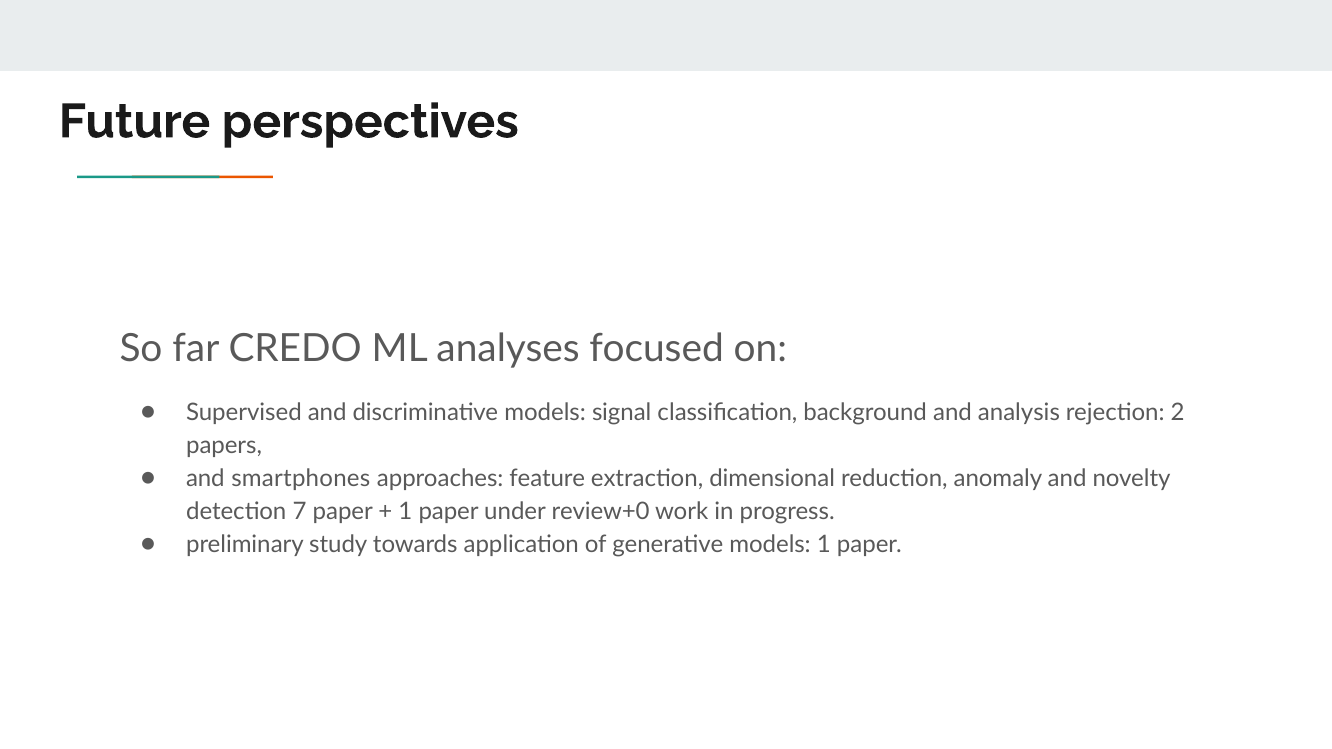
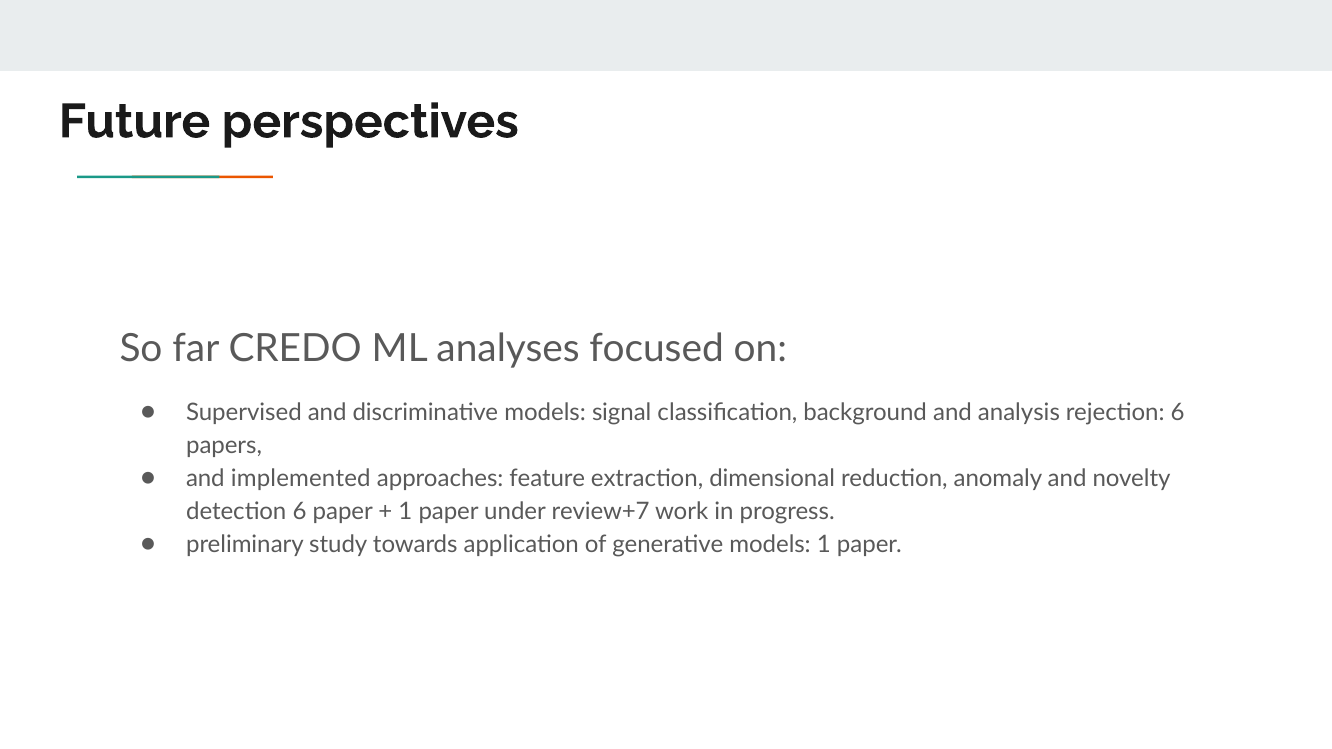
rejection 2: 2 -> 6
smartphones: smartphones -> implemented
detection 7: 7 -> 6
review+0: review+0 -> review+7
